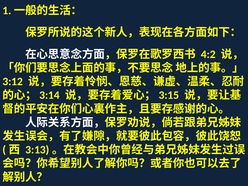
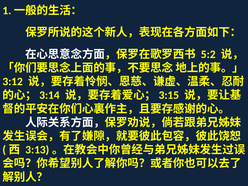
4:2: 4:2 -> 5:2
